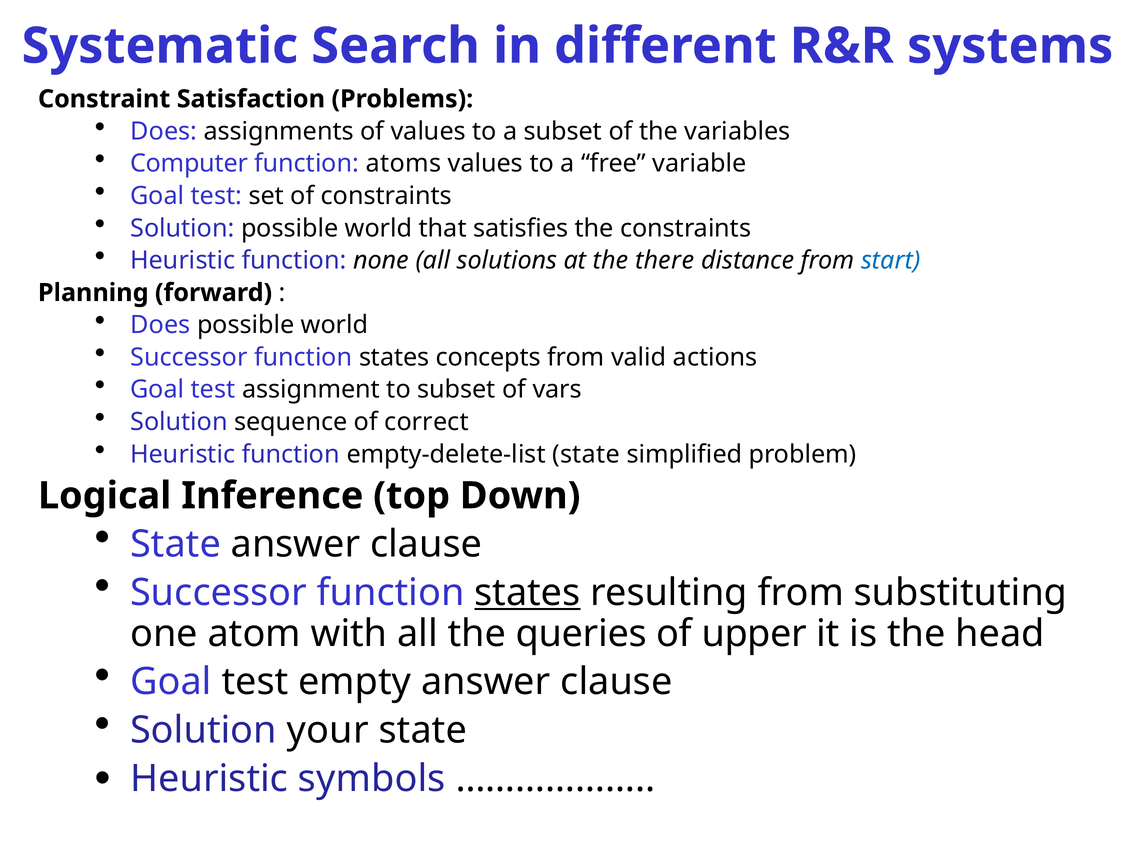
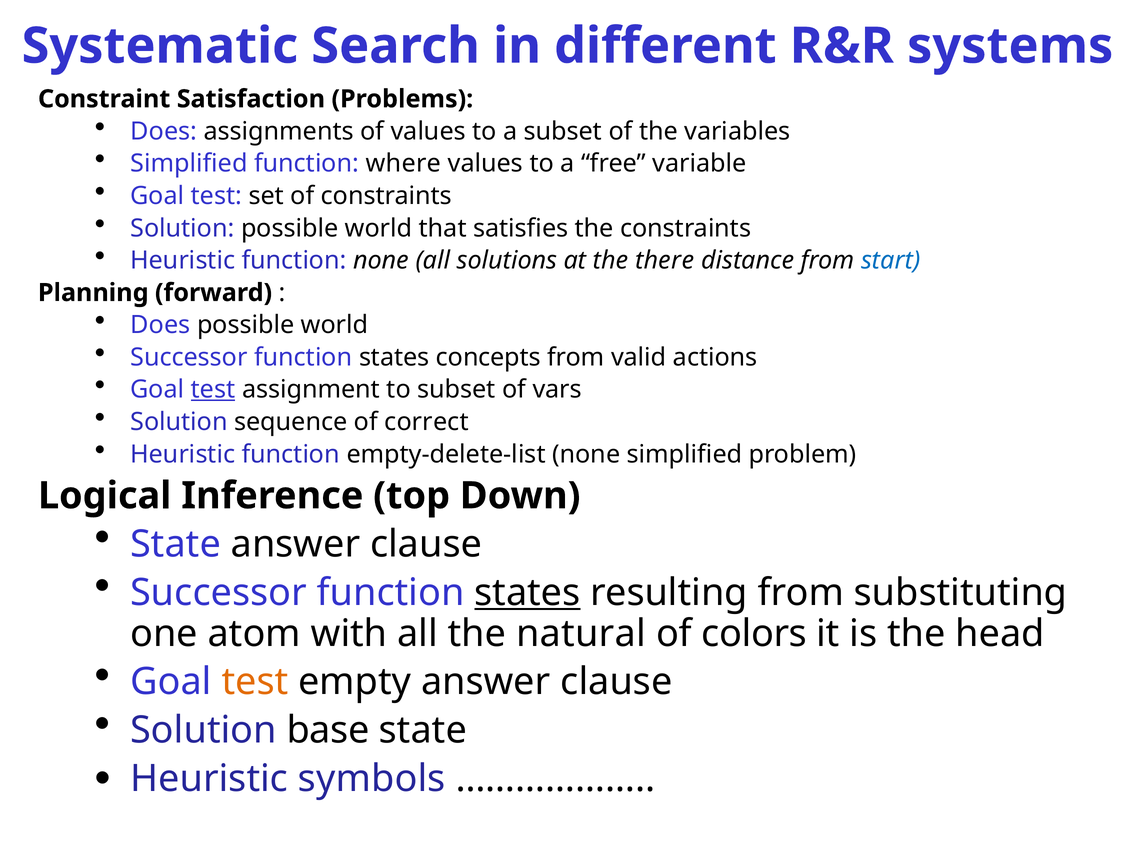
Computer at (189, 164): Computer -> Simplified
atoms: atoms -> where
test at (213, 390) underline: none -> present
empty-delete-list state: state -> none
queries: queries -> natural
upper: upper -> colors
test at (255, 682) colour: black -> orange
your: your -> base
